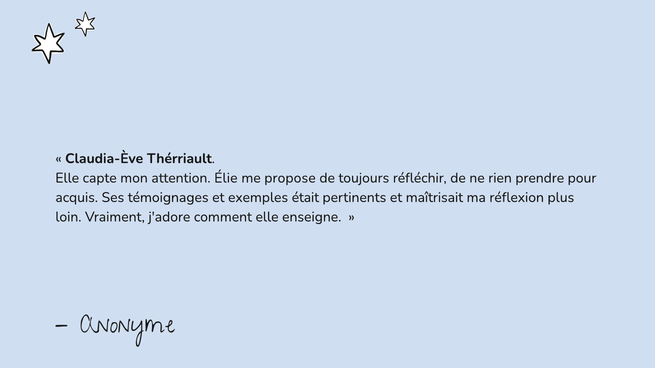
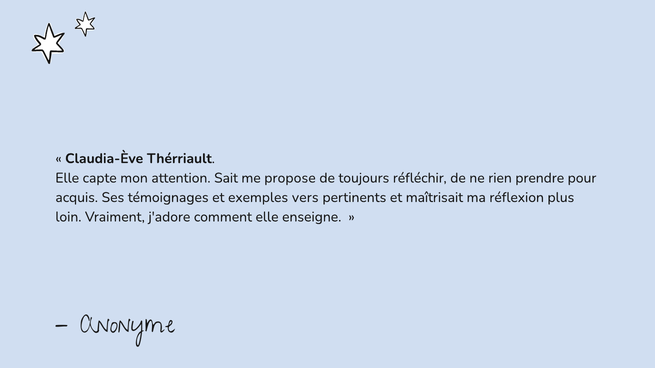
Élie: Élie -> Sait
était: était -> vers
